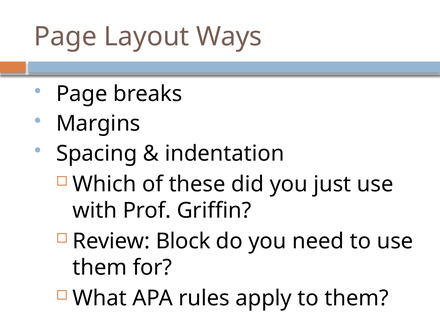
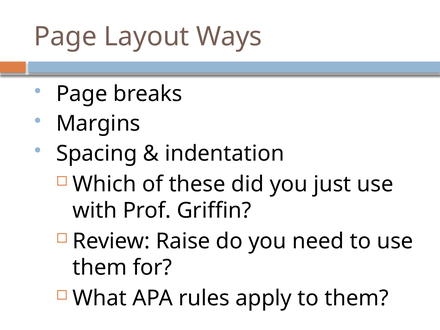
Block: Block -> Raise
